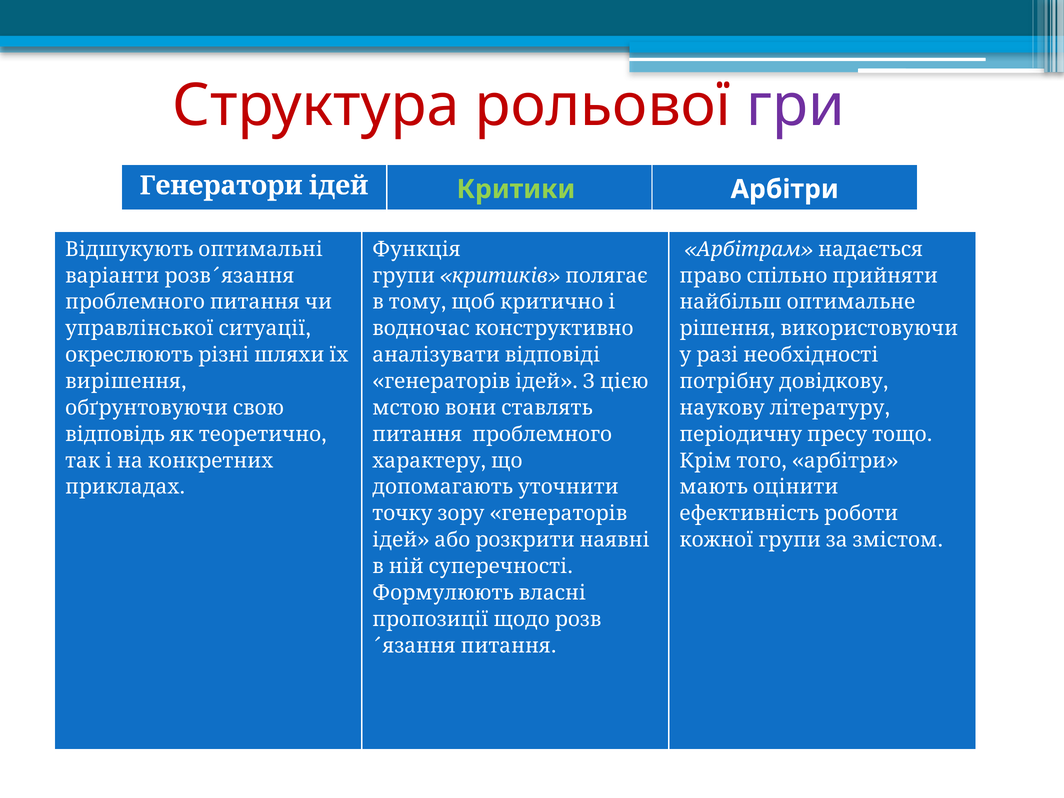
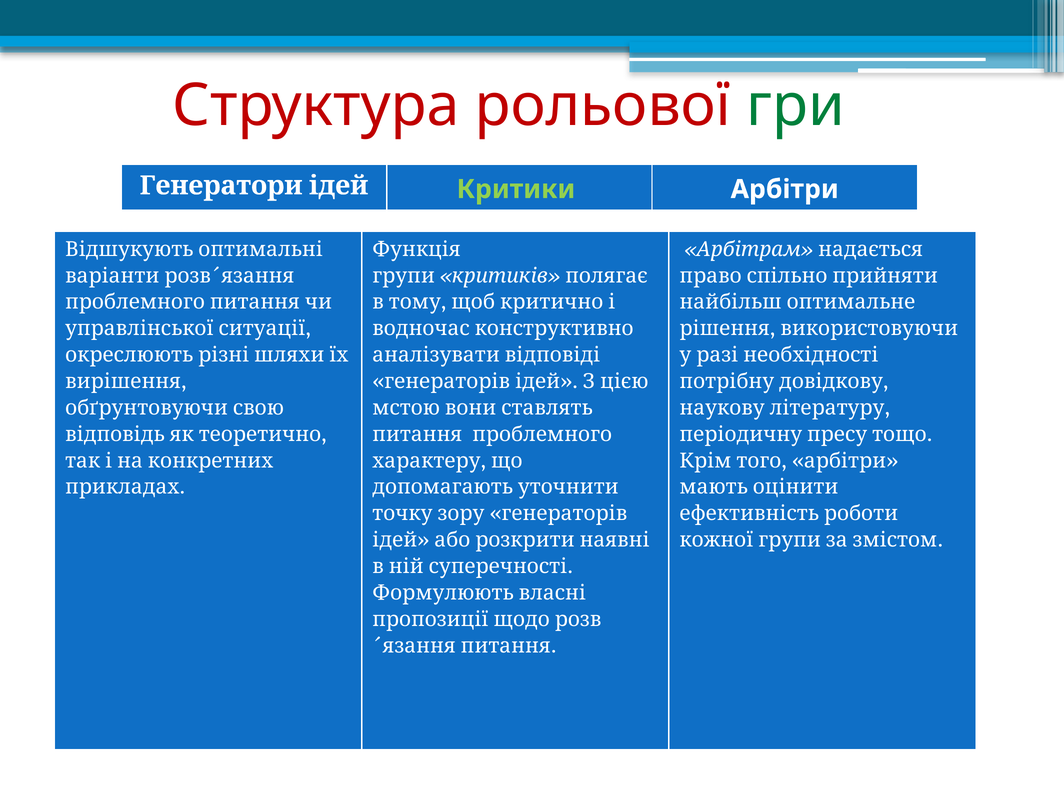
гри colour: purple -> green
